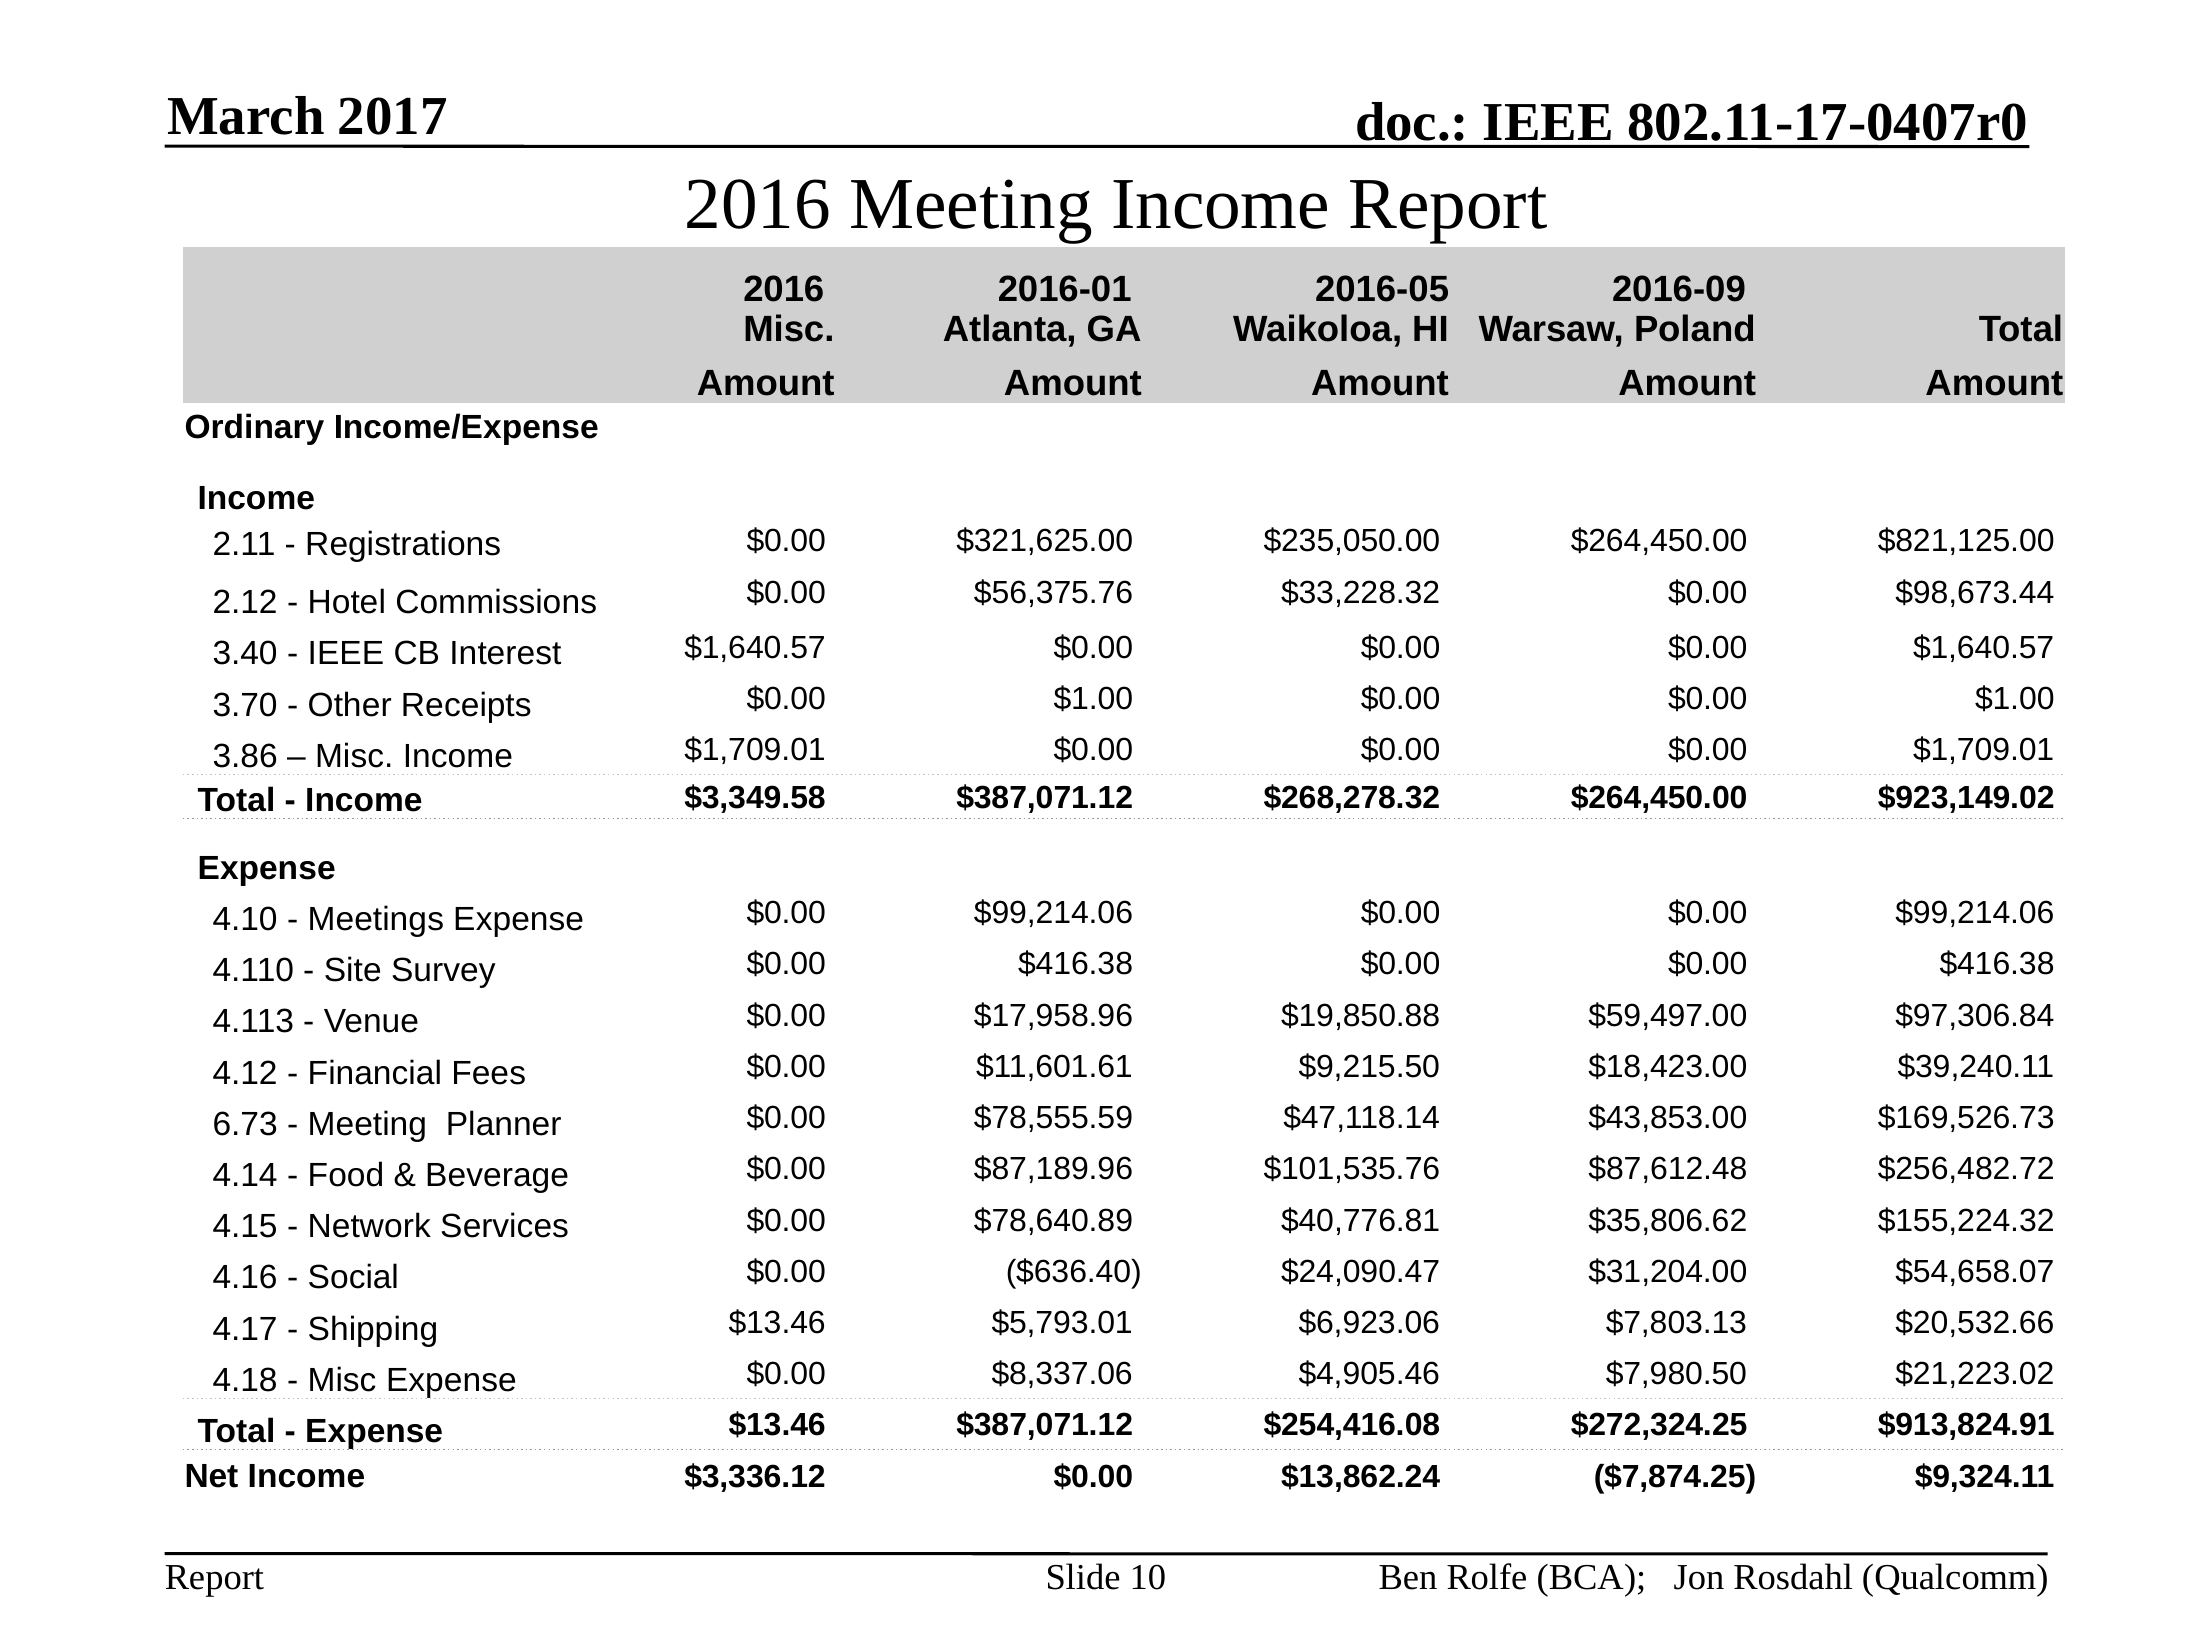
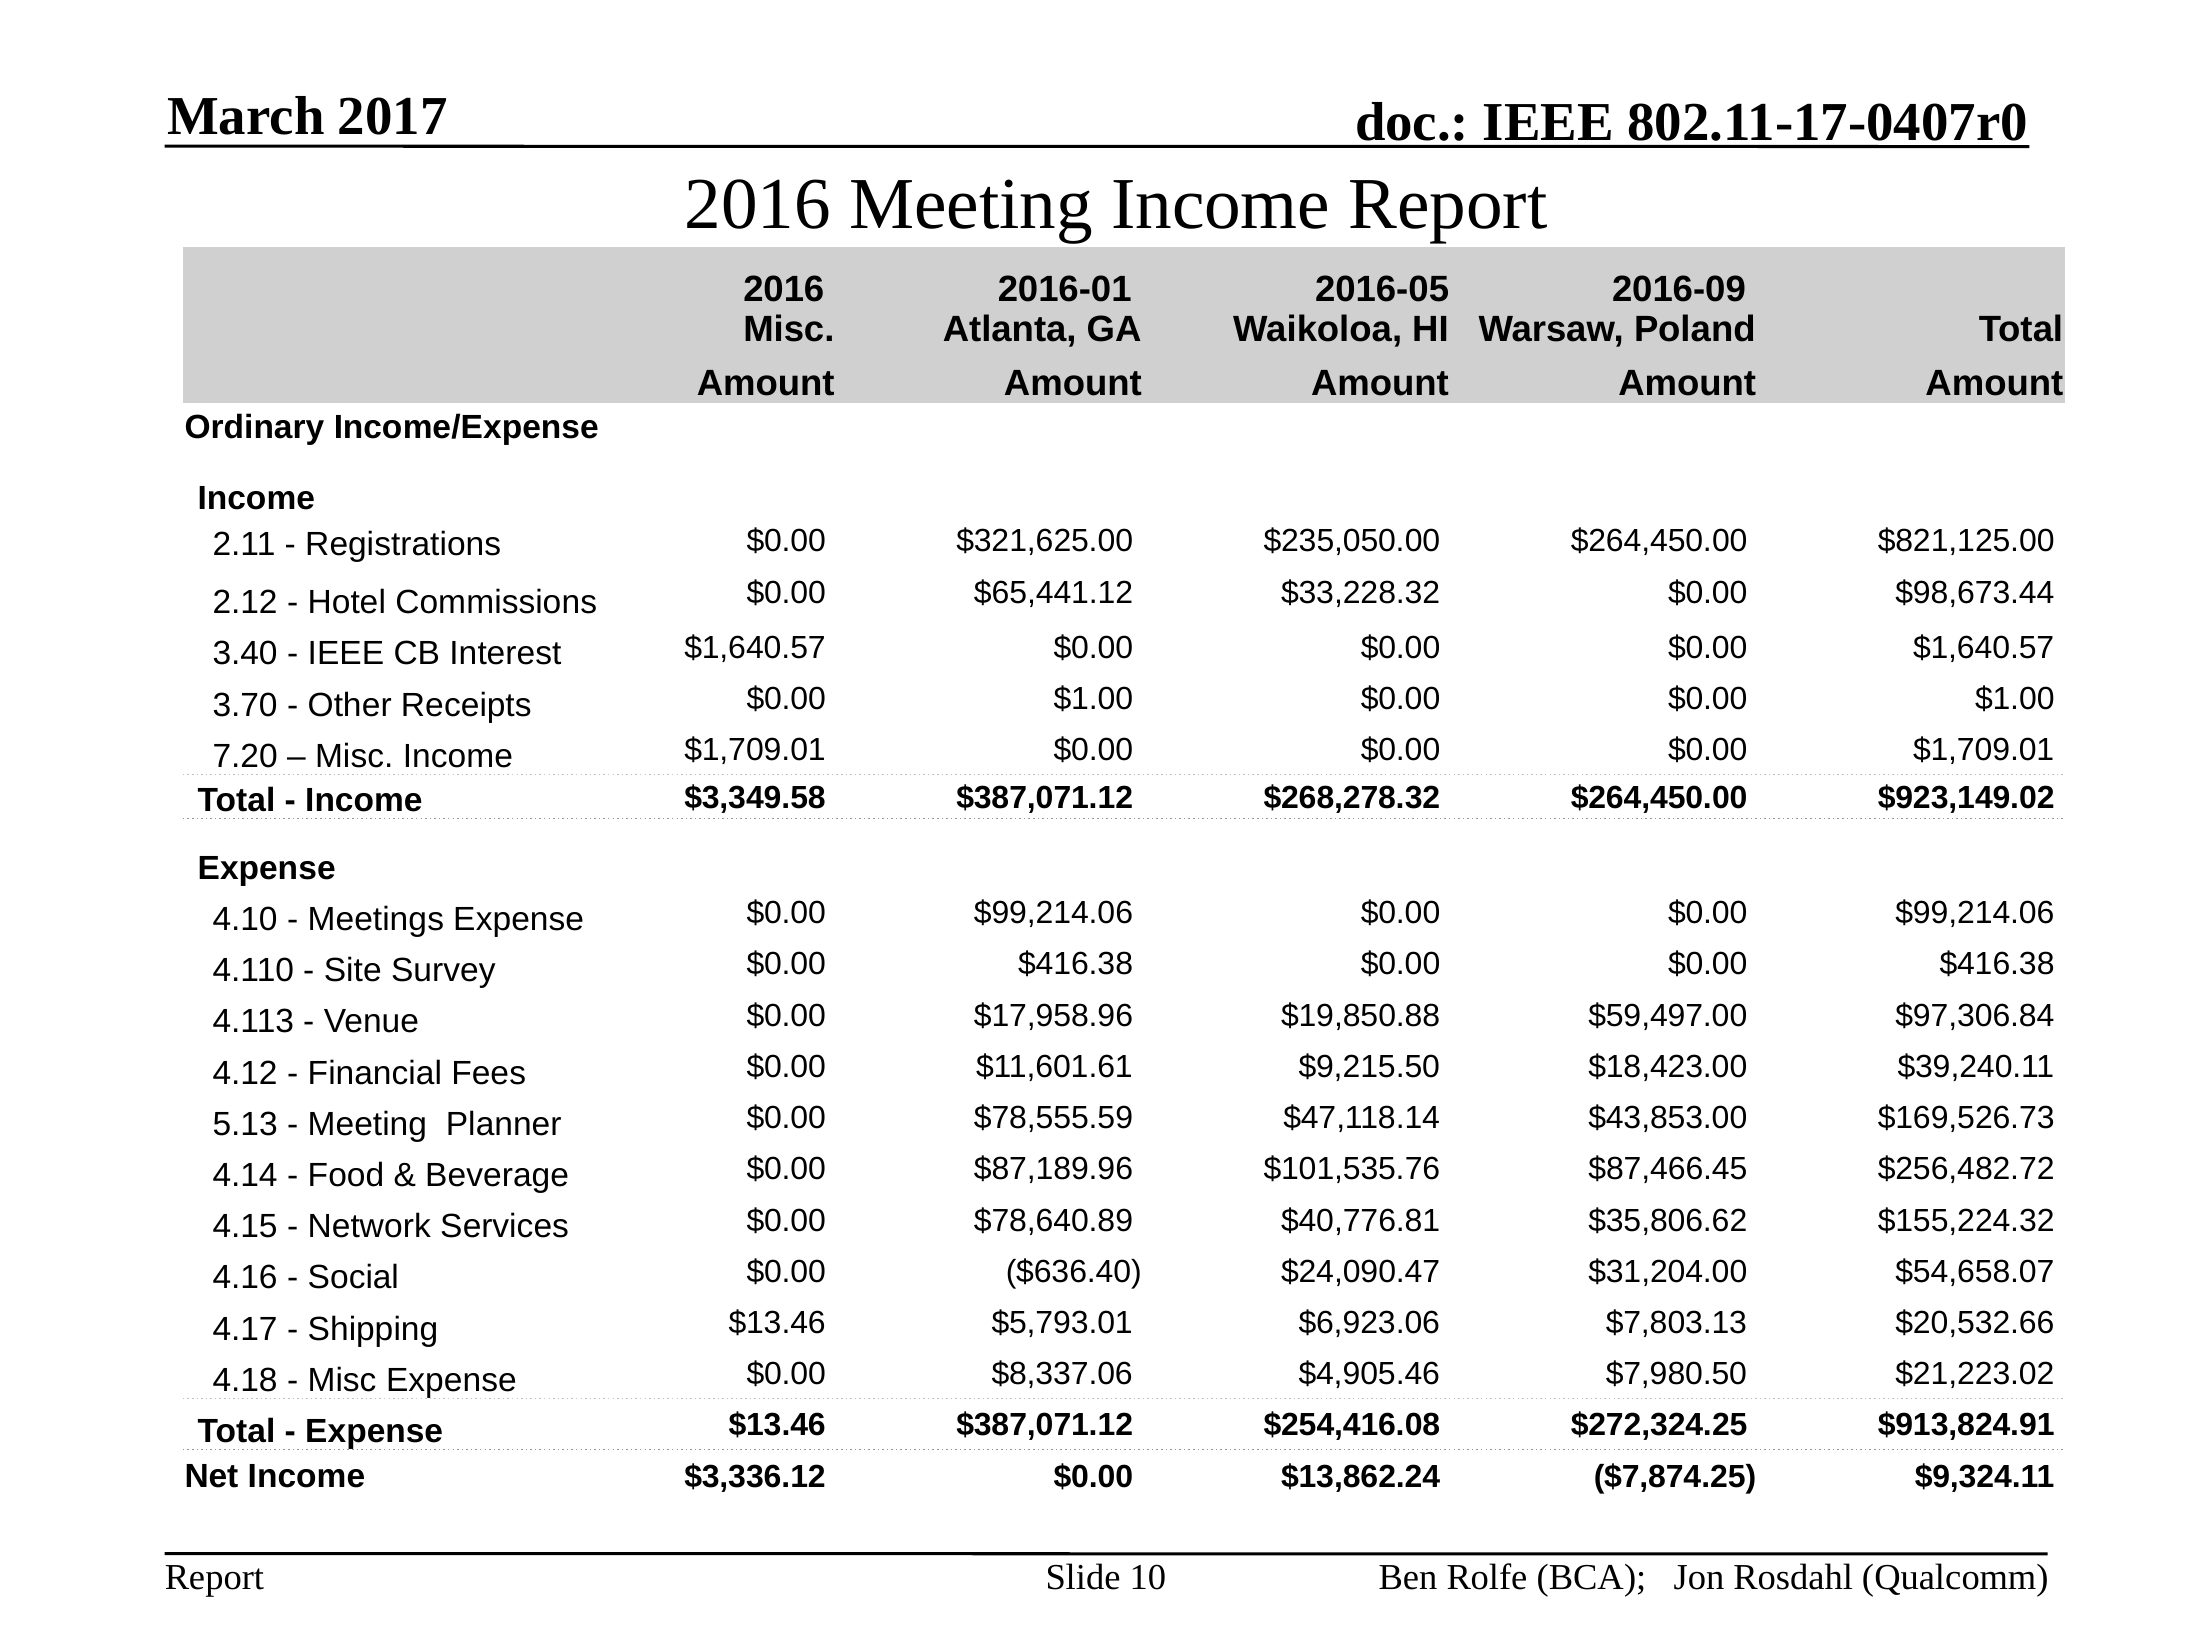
$56,375.76: $56,375.76 -> $65,441.12
3.86: 3.86 -> 7.20
6.73: 6.73 -> 5.13
$87,612.48: $87,612.48 -> $87,466.45
